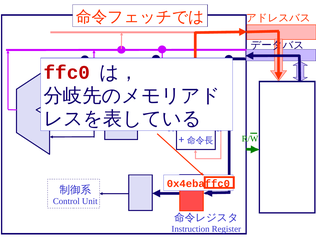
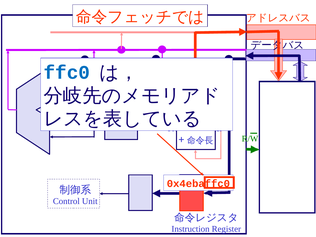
ffc0 colour: red -> blue
